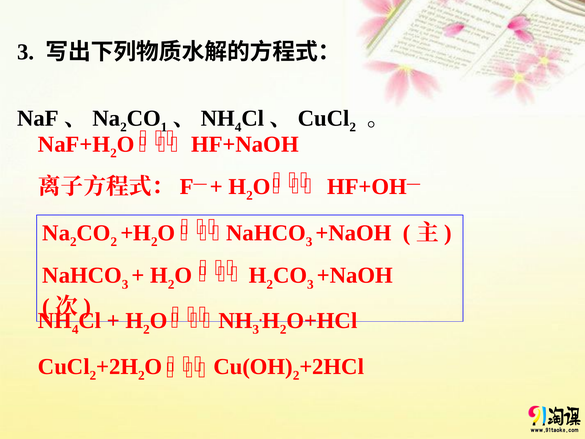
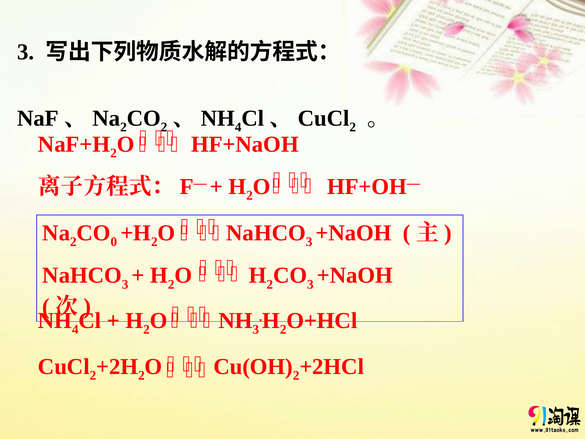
1 at (164, 127): 1 -> 2
2 at (114, 242): 2 -> 0
